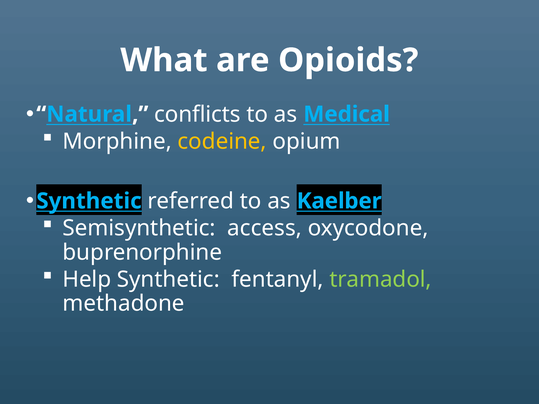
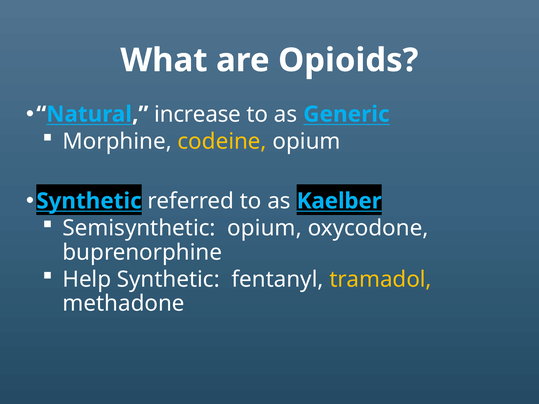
conflicts: conflicts -> increase
Medical: Medical -> Generic
Semisynthetic access: access -> opium
tramadol colour: light green -> yellow
